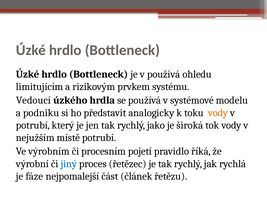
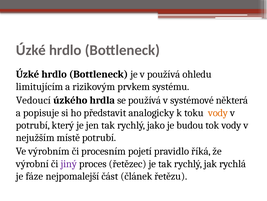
modelu: modelu -> některá
podniku: podniku -> popisuje
široká: široká -> budou
jiný colour: blue -> purple
